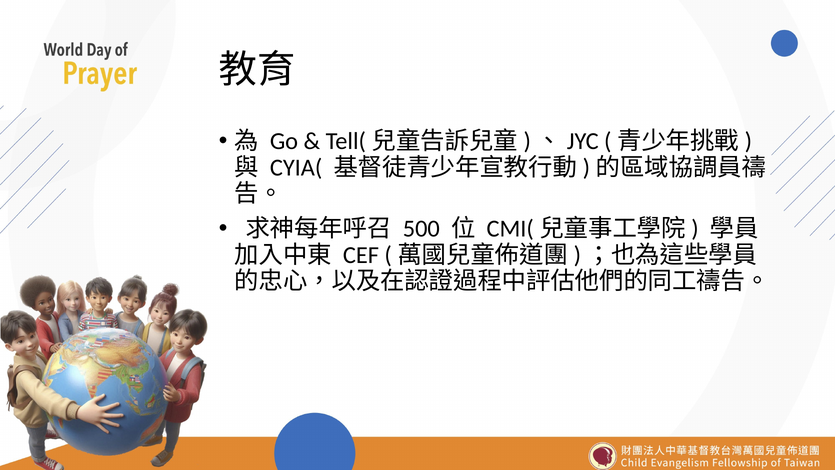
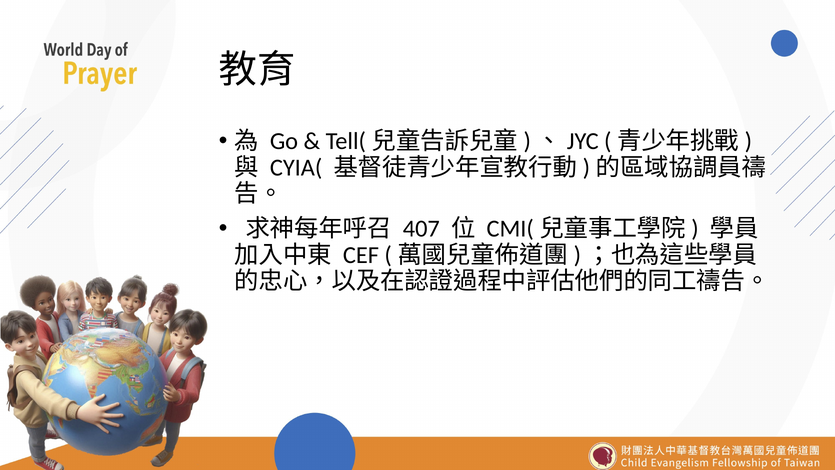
500: 500 -> 407
